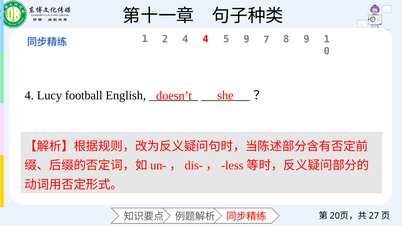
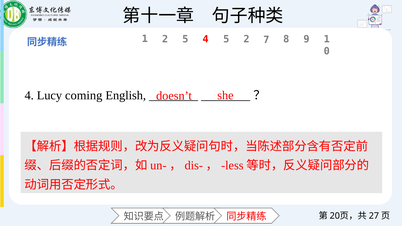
2 4: 4 -> 5
5 9: 9 -> 2
football: football -> coming
